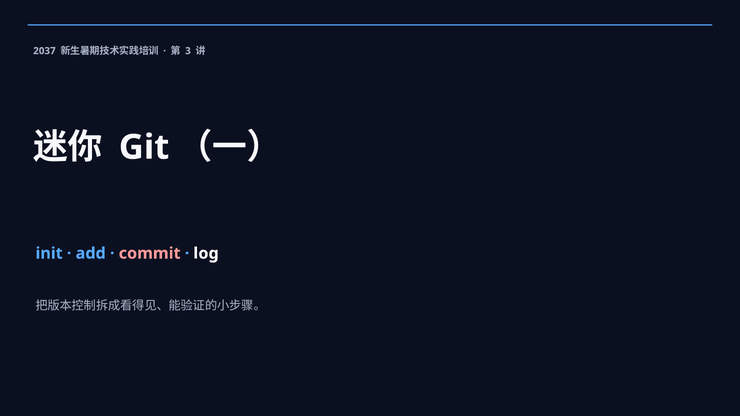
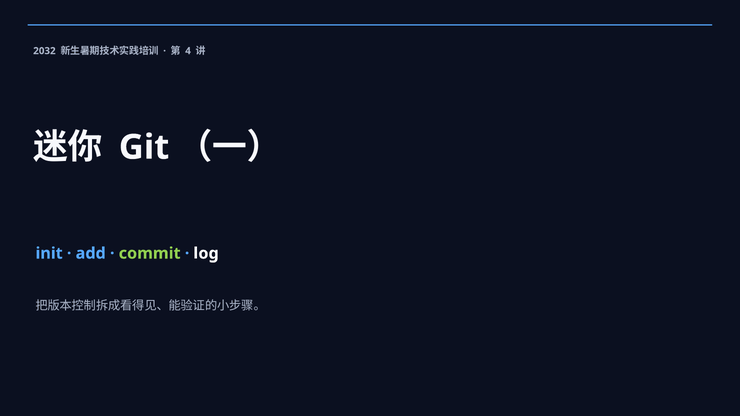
2037: 2037 -> 2032
3: 3 -> 4
commit colour: pink -> light green
